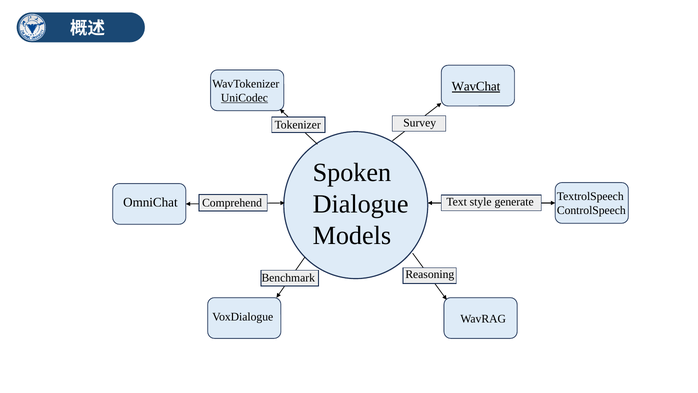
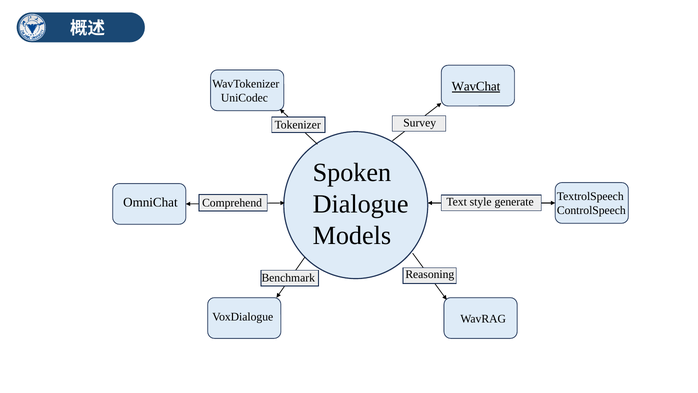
UniCodec underline: present -> none
